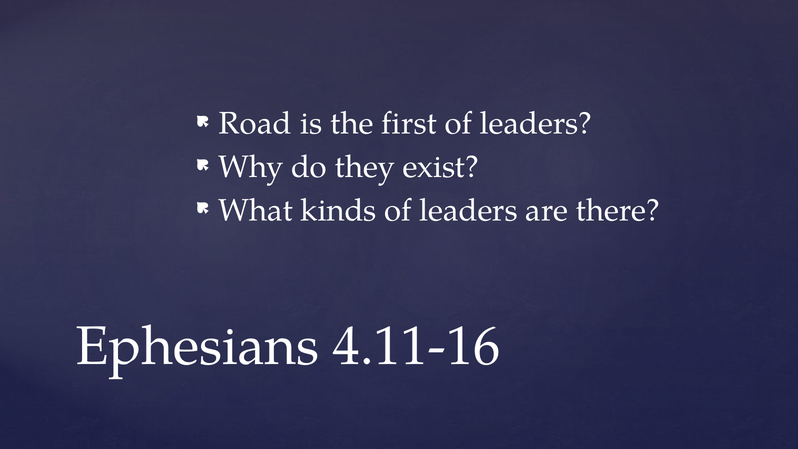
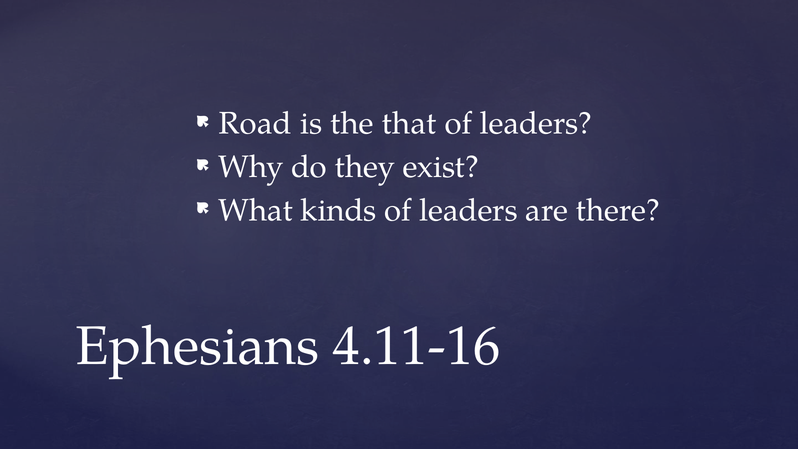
first: first -> that
